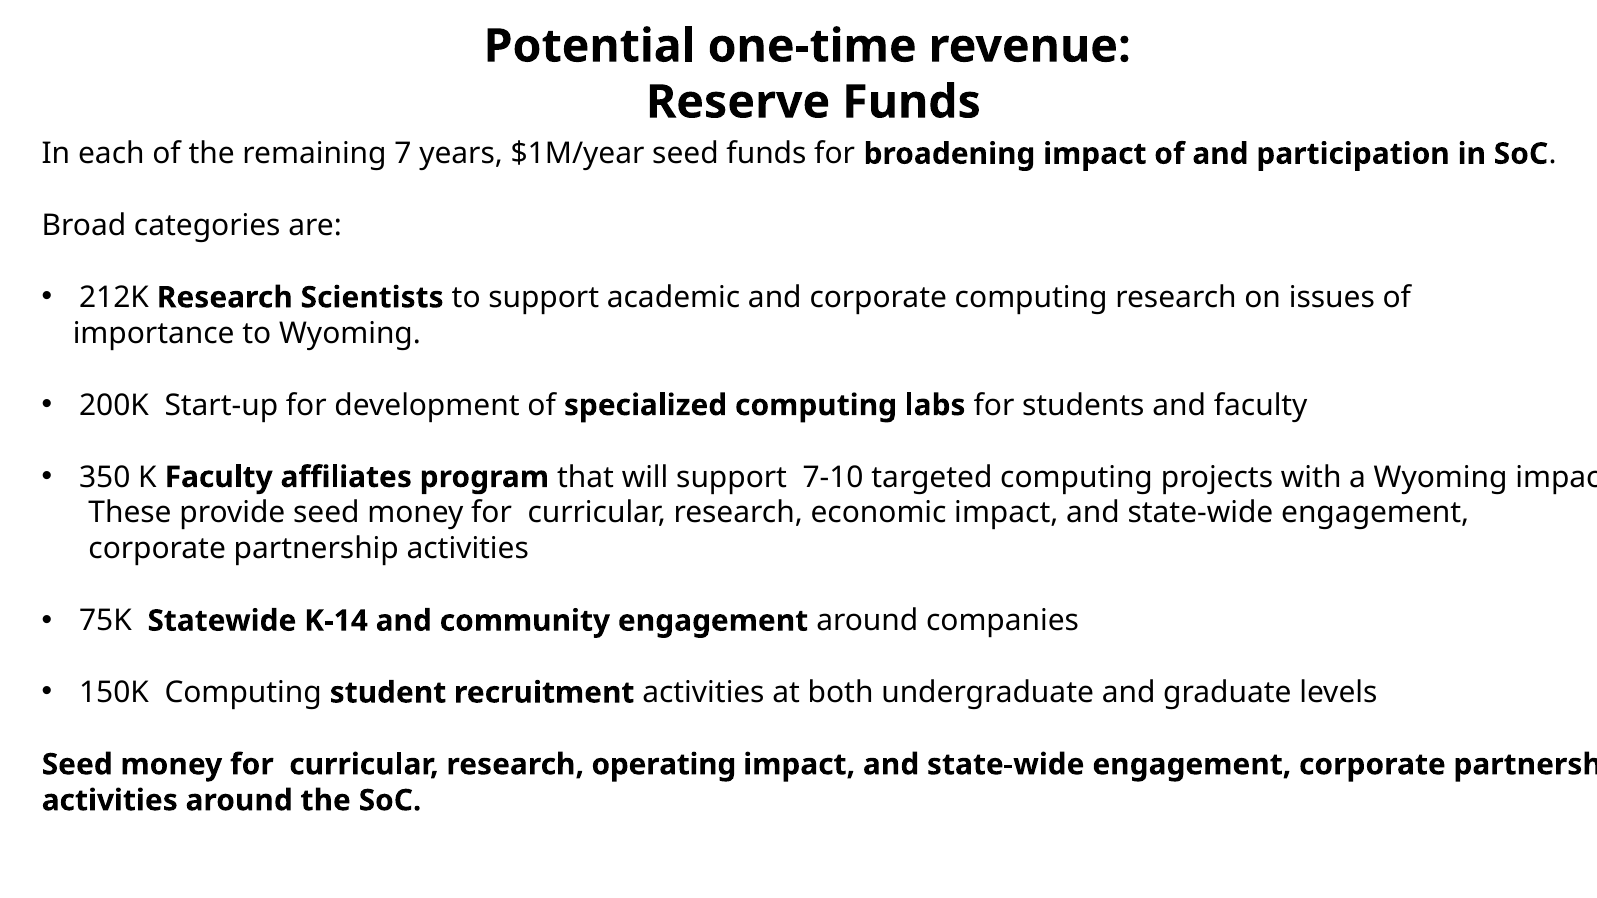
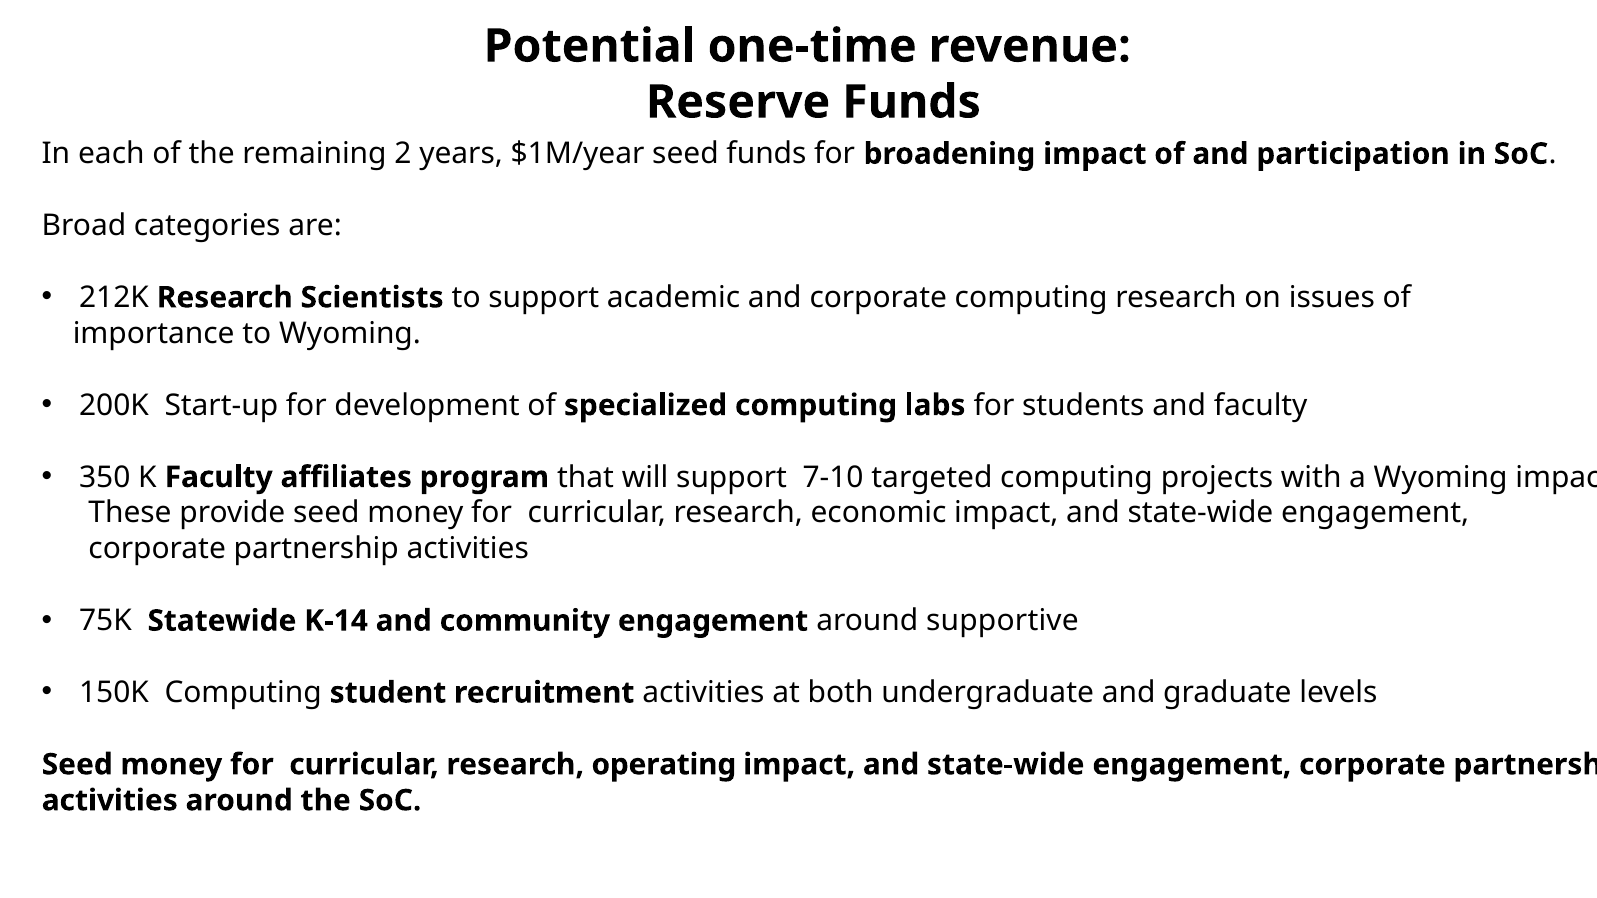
7: 7 -> 2
companies: companies -> supportive
